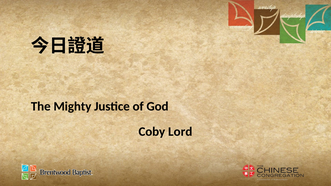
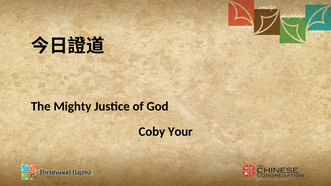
Lord: Lord -> Your
